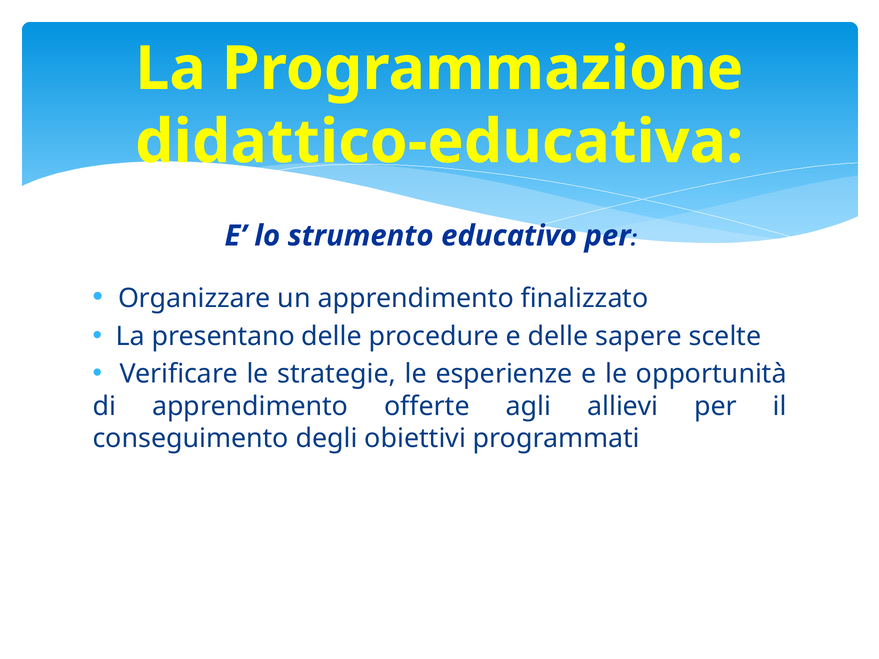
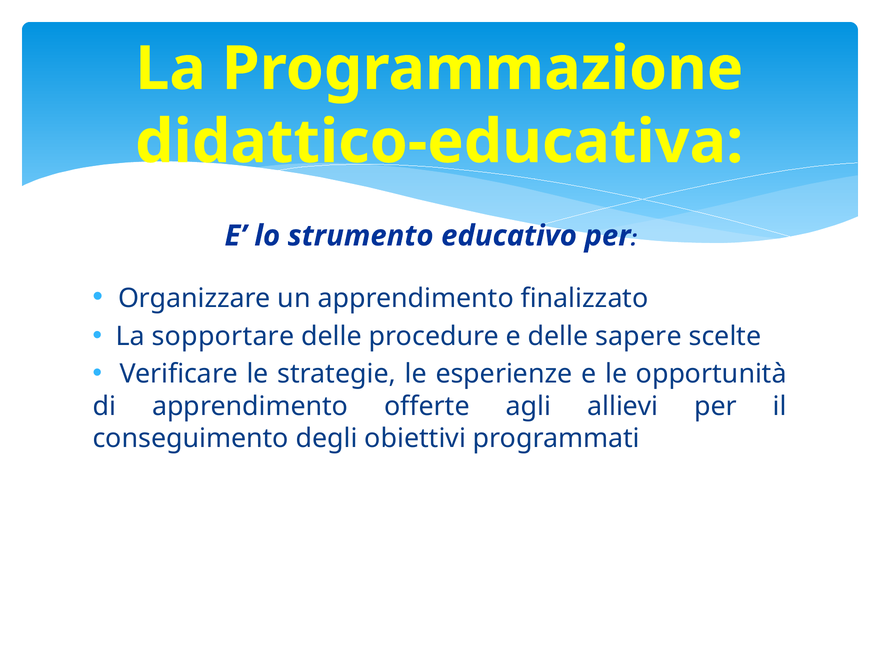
presentano: presentano -> sopportare
